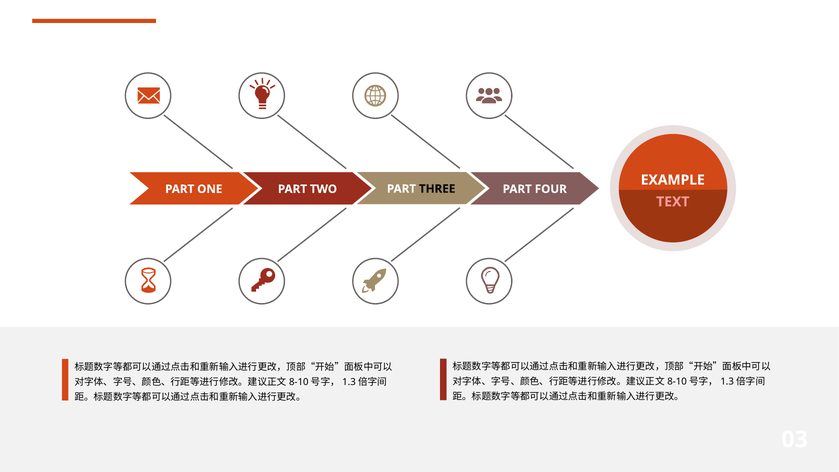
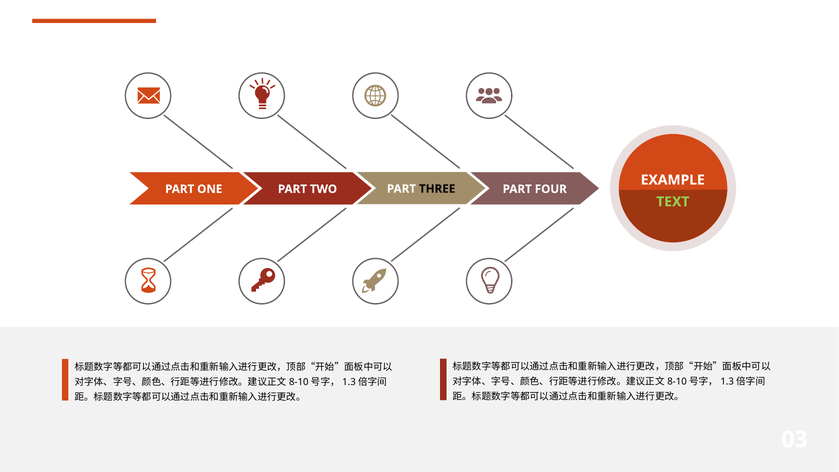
TEXT colour: pink -> light green
